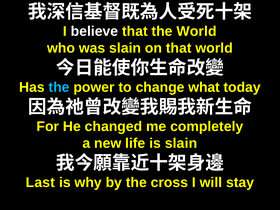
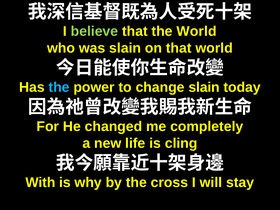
believe colour: white -> light green
change what: what -> slain
is slain: slain -> cling
Last: Last -> With
